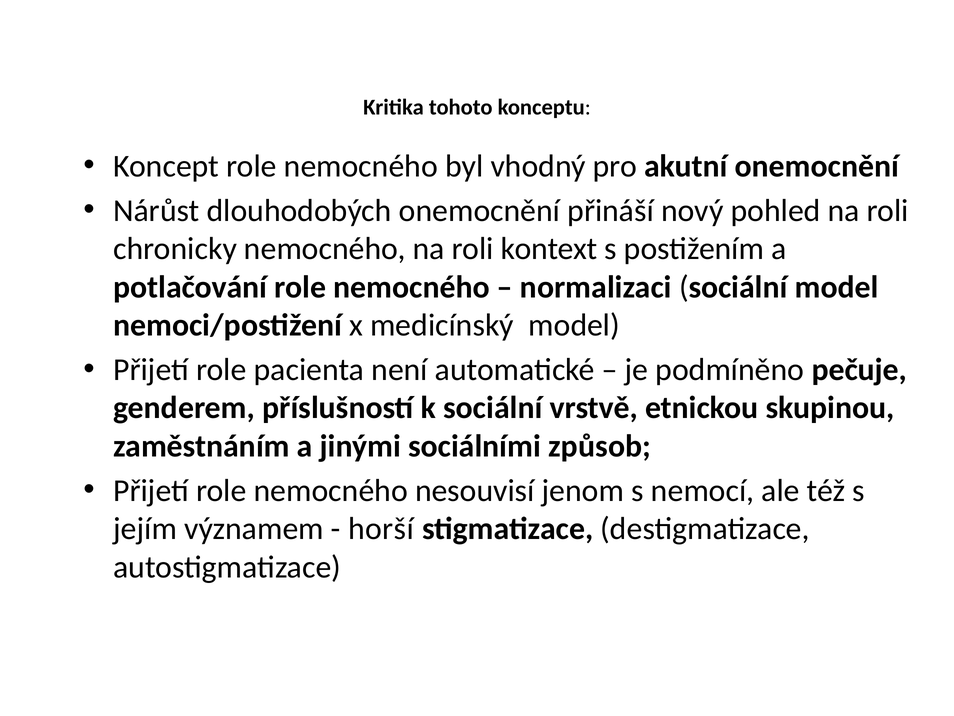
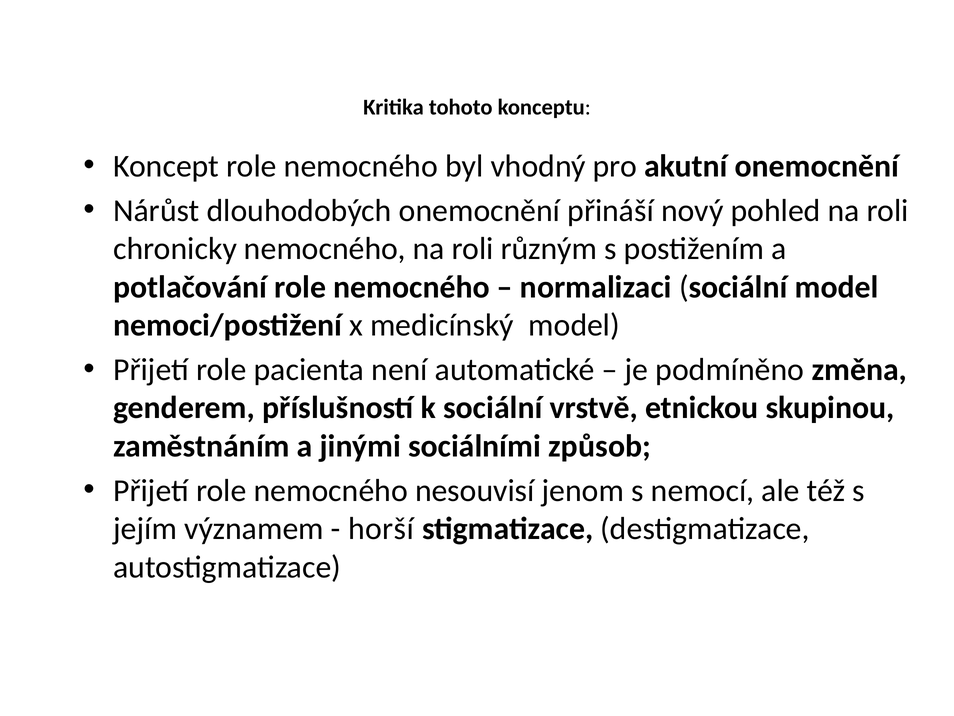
kontext: kontext -> různým
pečuje: pečuje -> změna
